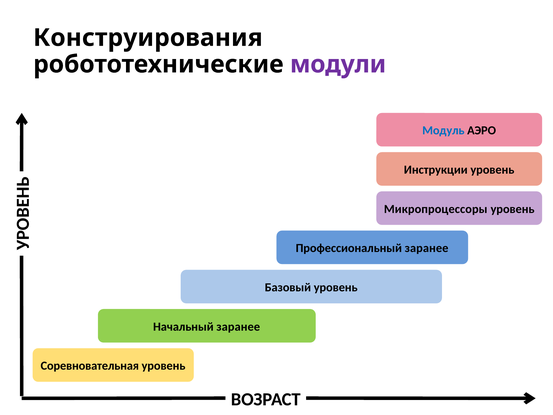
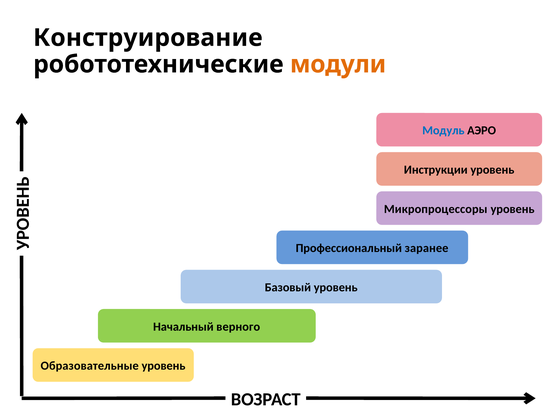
Конструирования: Конструирования -> Конструирование
модули colour: purple -> orange
Начальный заранее: заранее -> верного
Соревновательная: Соревновательная -> Образовательные
